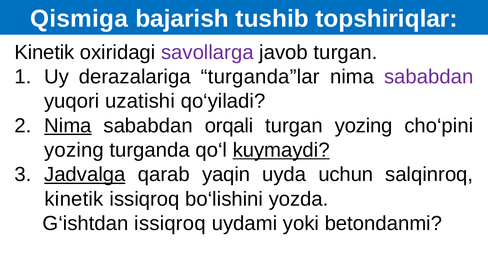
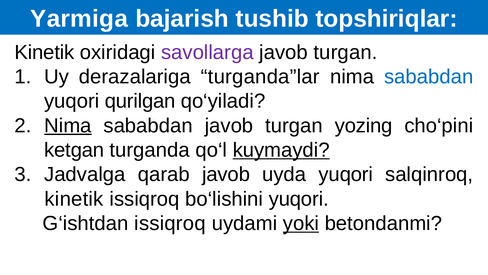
Qismiga: Qismiga -> Yarmiga
sababdan at (429, 77) colour: purple -> blue
uzatishi: uzatishi -> qurilgan
sababdan orqali: orqali -> javob
yozing at (74, 150): yozing -> ketgan
Jadvalga underline: present -> none
qarab yaqin: yaqin -> javob
uyda uchun: uchun -> yuqori
bo‘lishini yozda: yozda -> yuqori
yoki underline: none -> present
